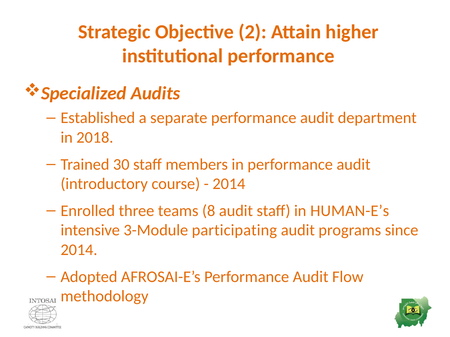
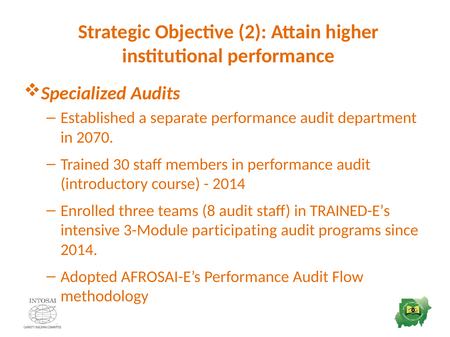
2018: 2018 -> 2070
HUMAN-E’s: HUMAN-E’s -> TRAINED-E’s
